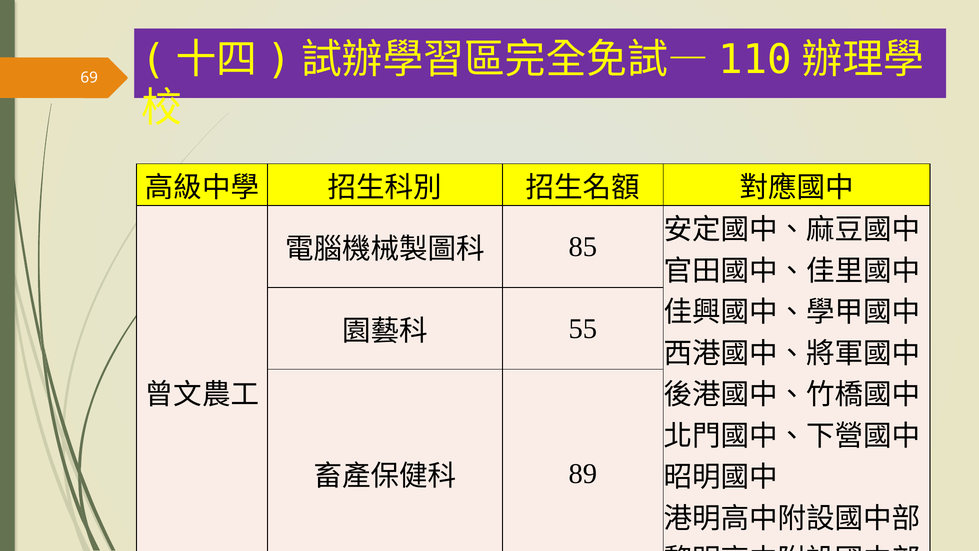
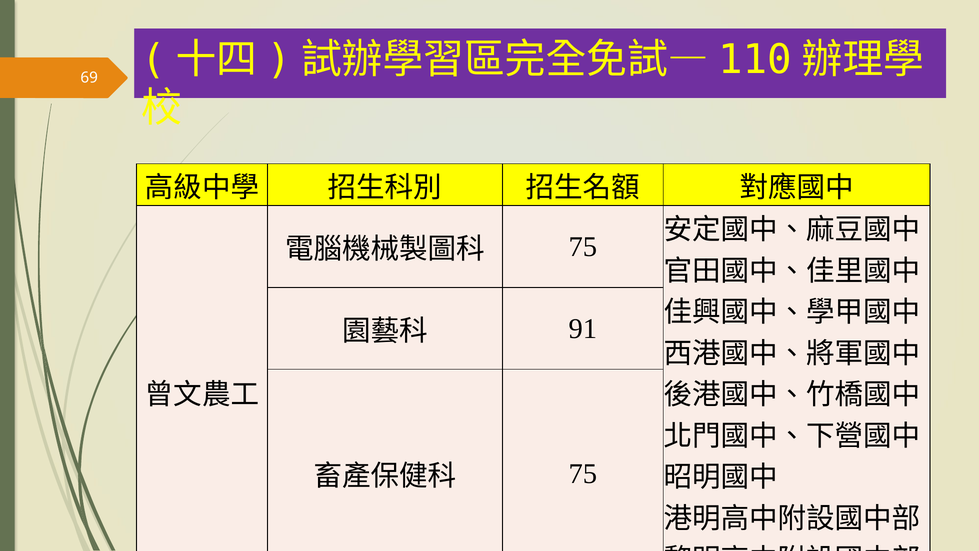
85 at (583, 247): 85 -> 75
55: 55 -> 91
89 at (583, 473): 89 -> 75
